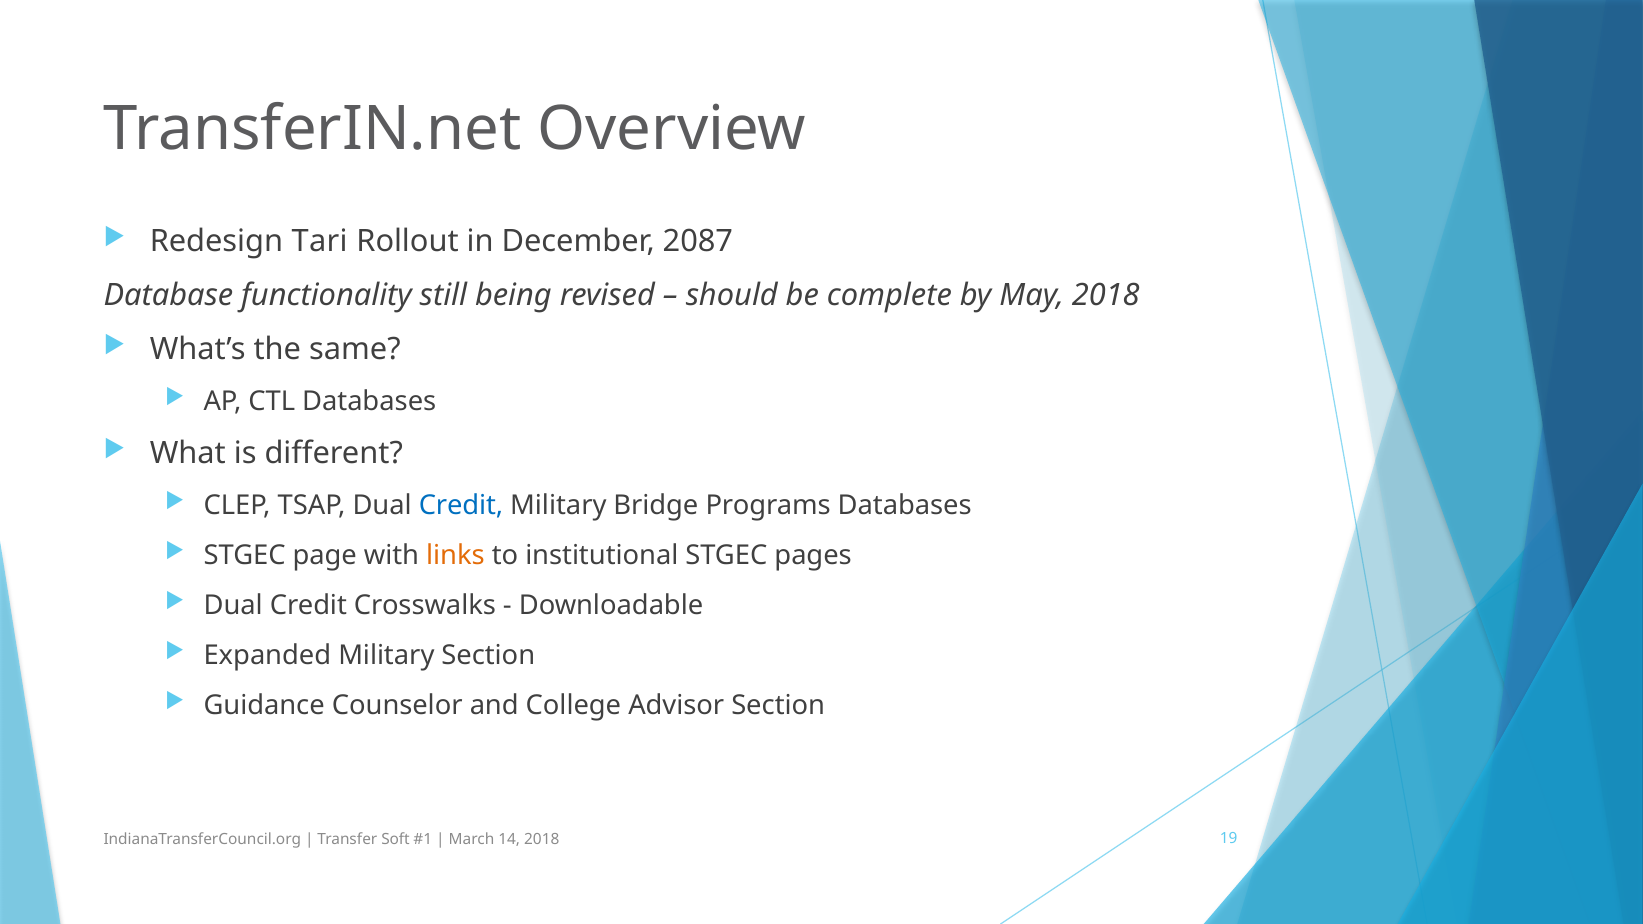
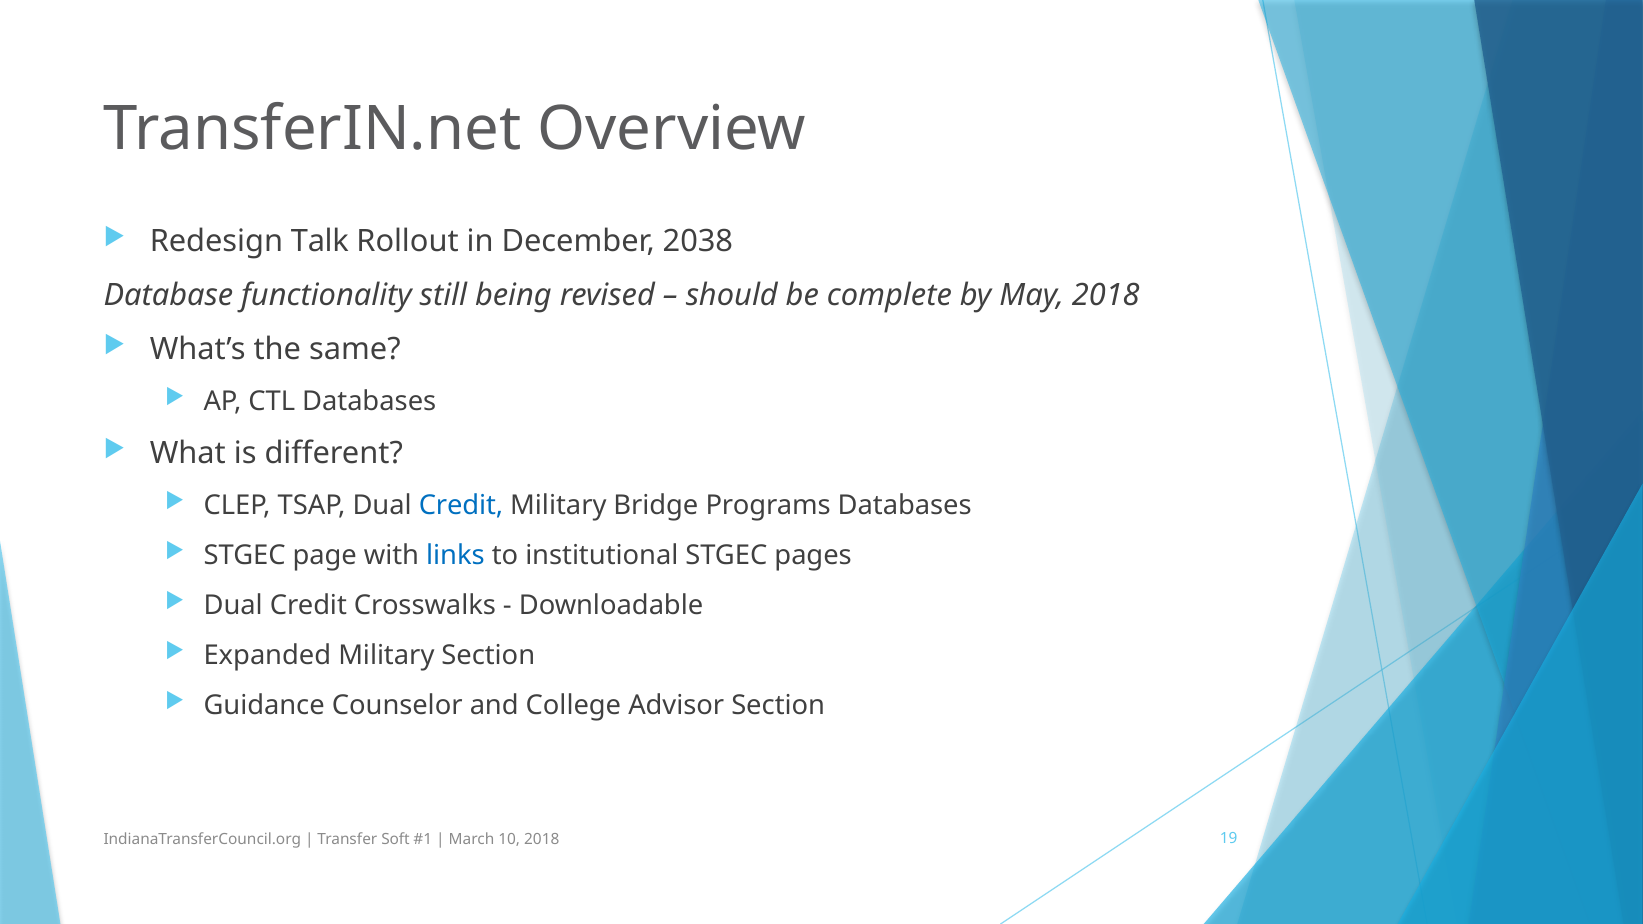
Tari: Tari -> Talk
2087: 2087 -> 2038
links colour: orange -> blue
14: 14 -> 10
